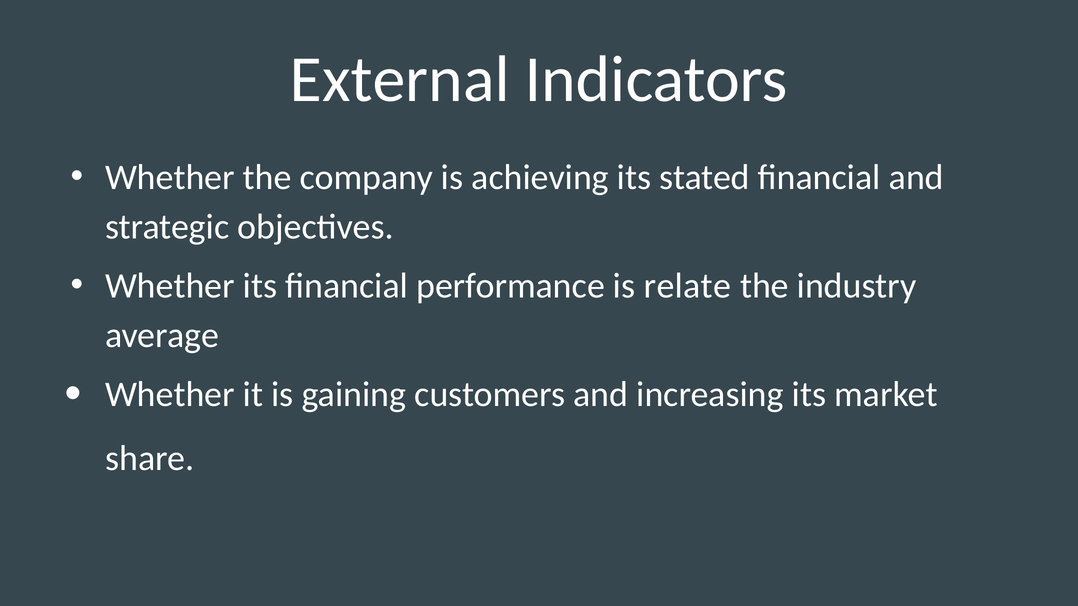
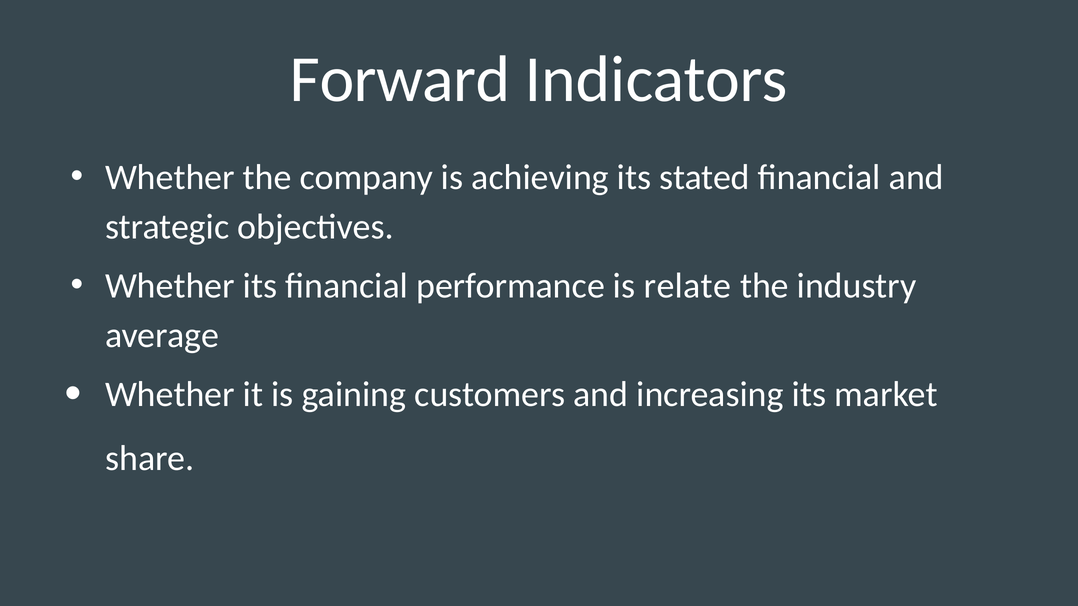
External: External -> Forward
